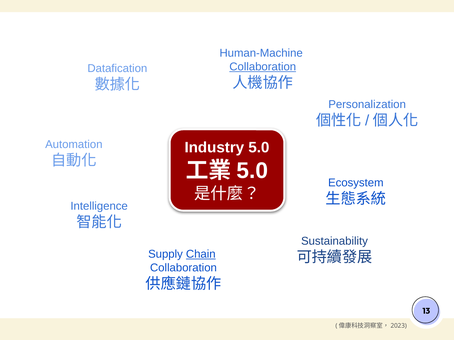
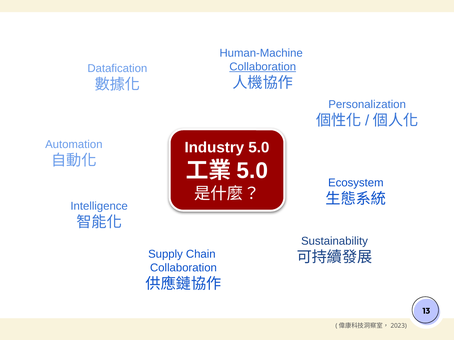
Chain underline: present -> none
